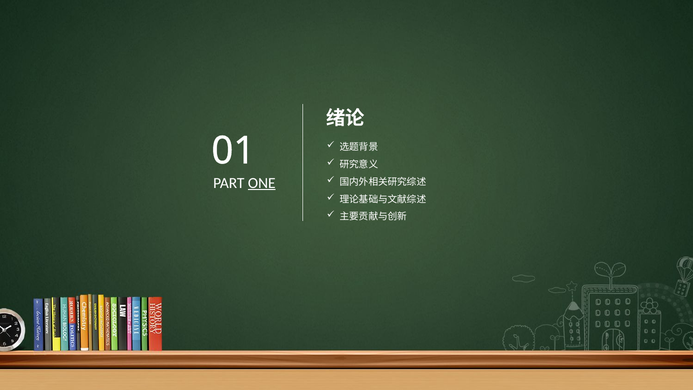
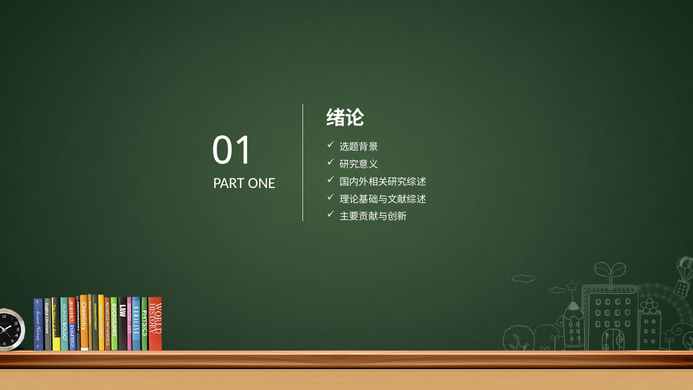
ONE underline: present -> none
